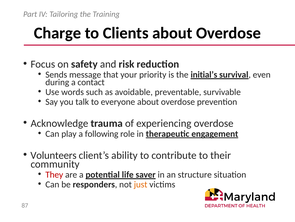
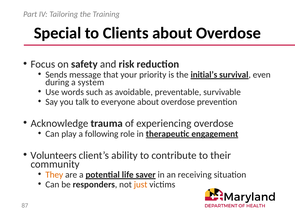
Charge: Charge -> Special
contact: contact -> system
They colour: red -> orange
structure: structure -> receiving
